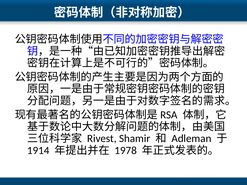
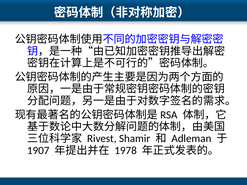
1914: 1914 -> 1907
